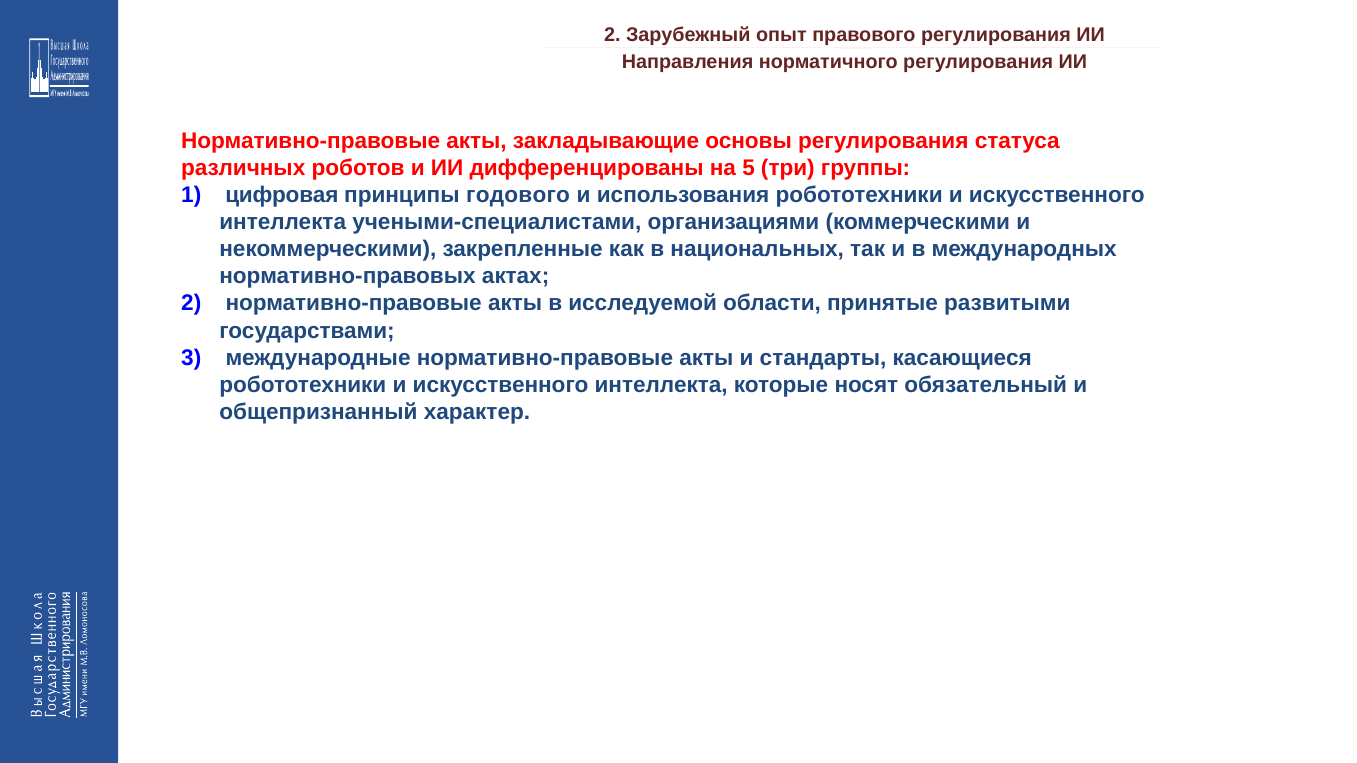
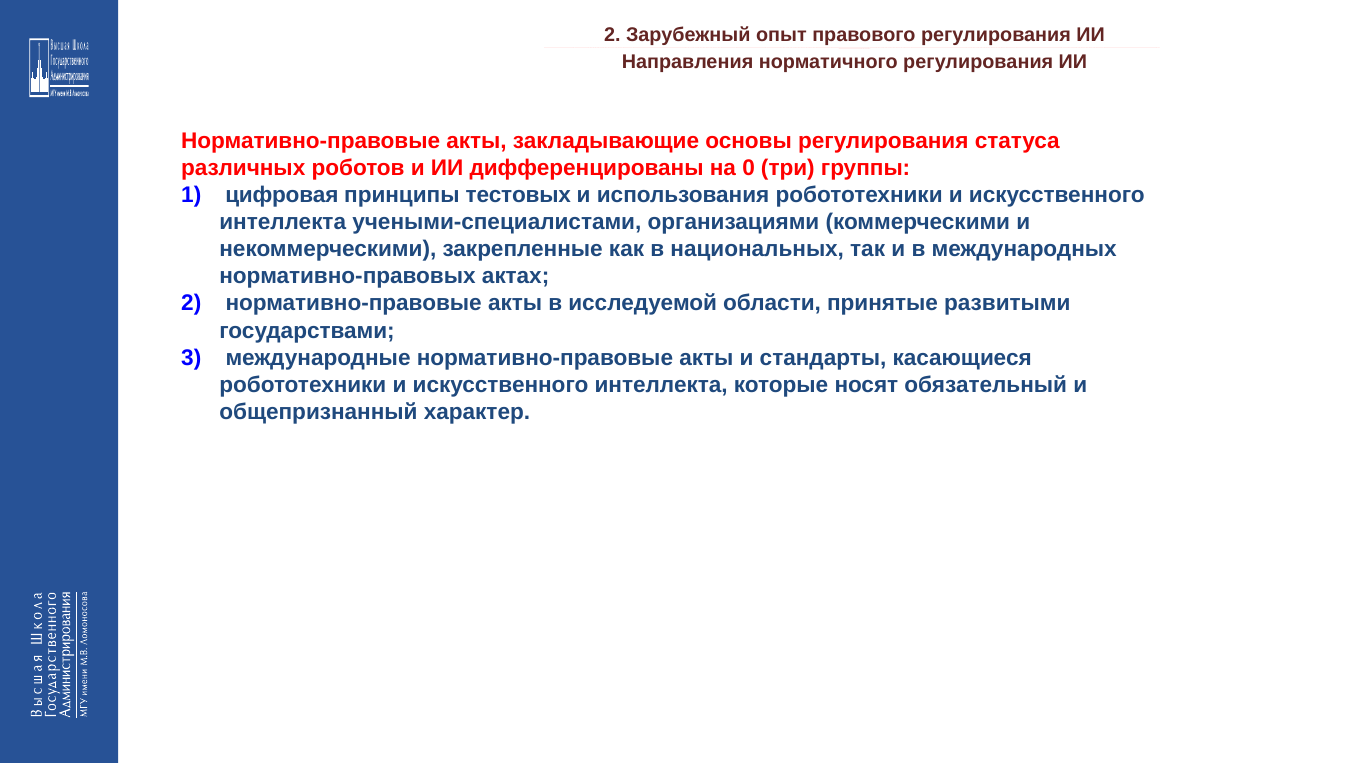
5: 5 -> 0
годового: годового -> тестовых
